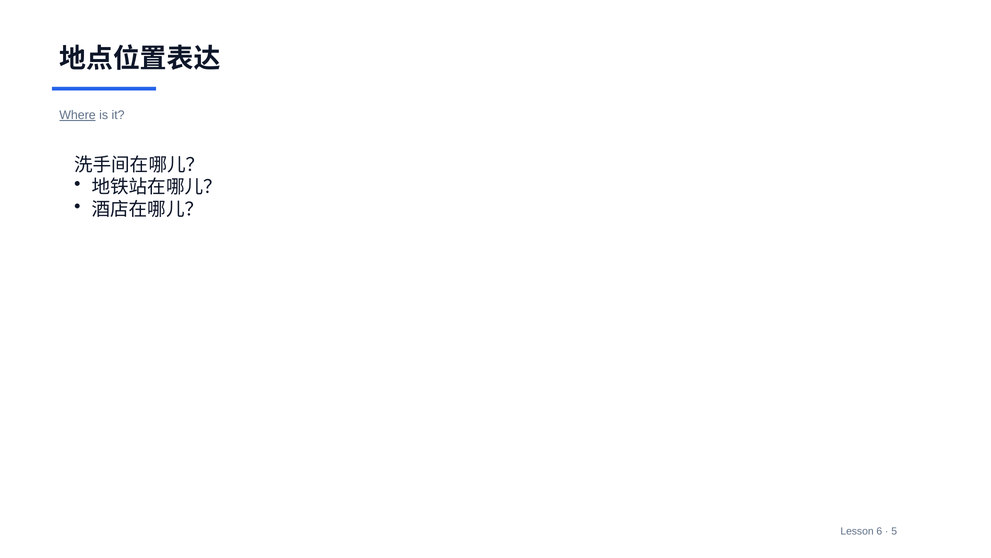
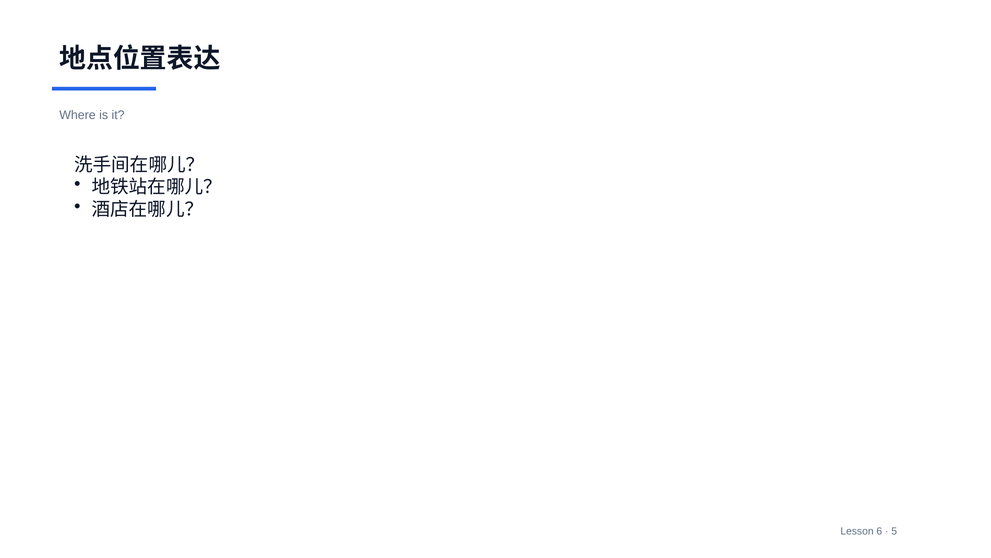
Where underline: present -> none
